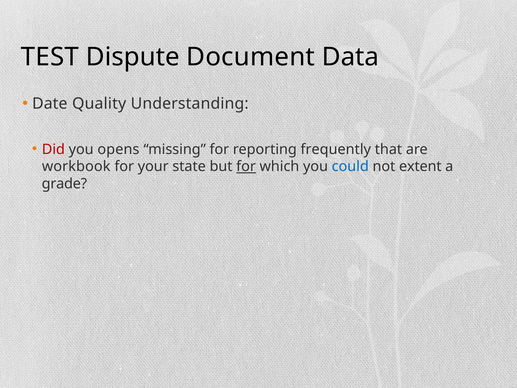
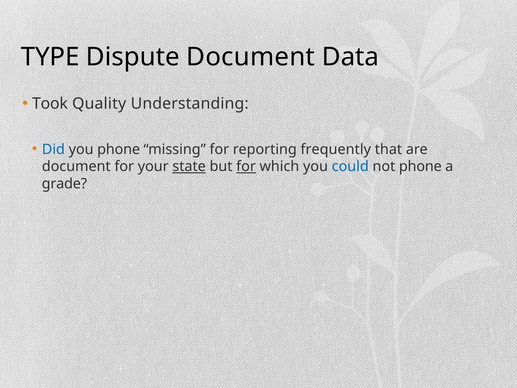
TEST: TEST -> TYPE
Date: Date -> Took
Did colour: red -> blue
you opens: opens -> phone
workbook at (76, 166): workbook -> document
state underline: none -> present
not extent: extent -> phone
